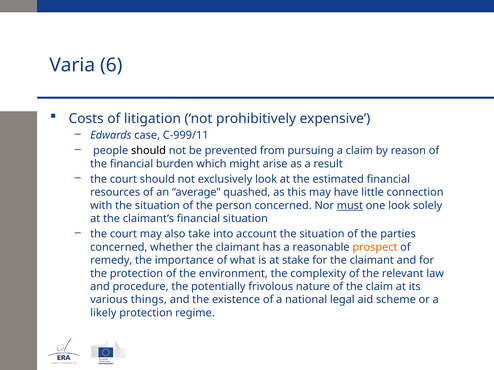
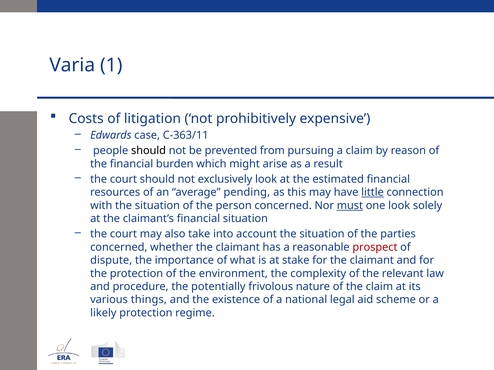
6: 6 -> 1
C-999/11: C-999/11 -> C-363/11
quashed: quashed -> pending
little underline: none -> present
prospect colour: orange -> red
remedy: remedy -> dispute
